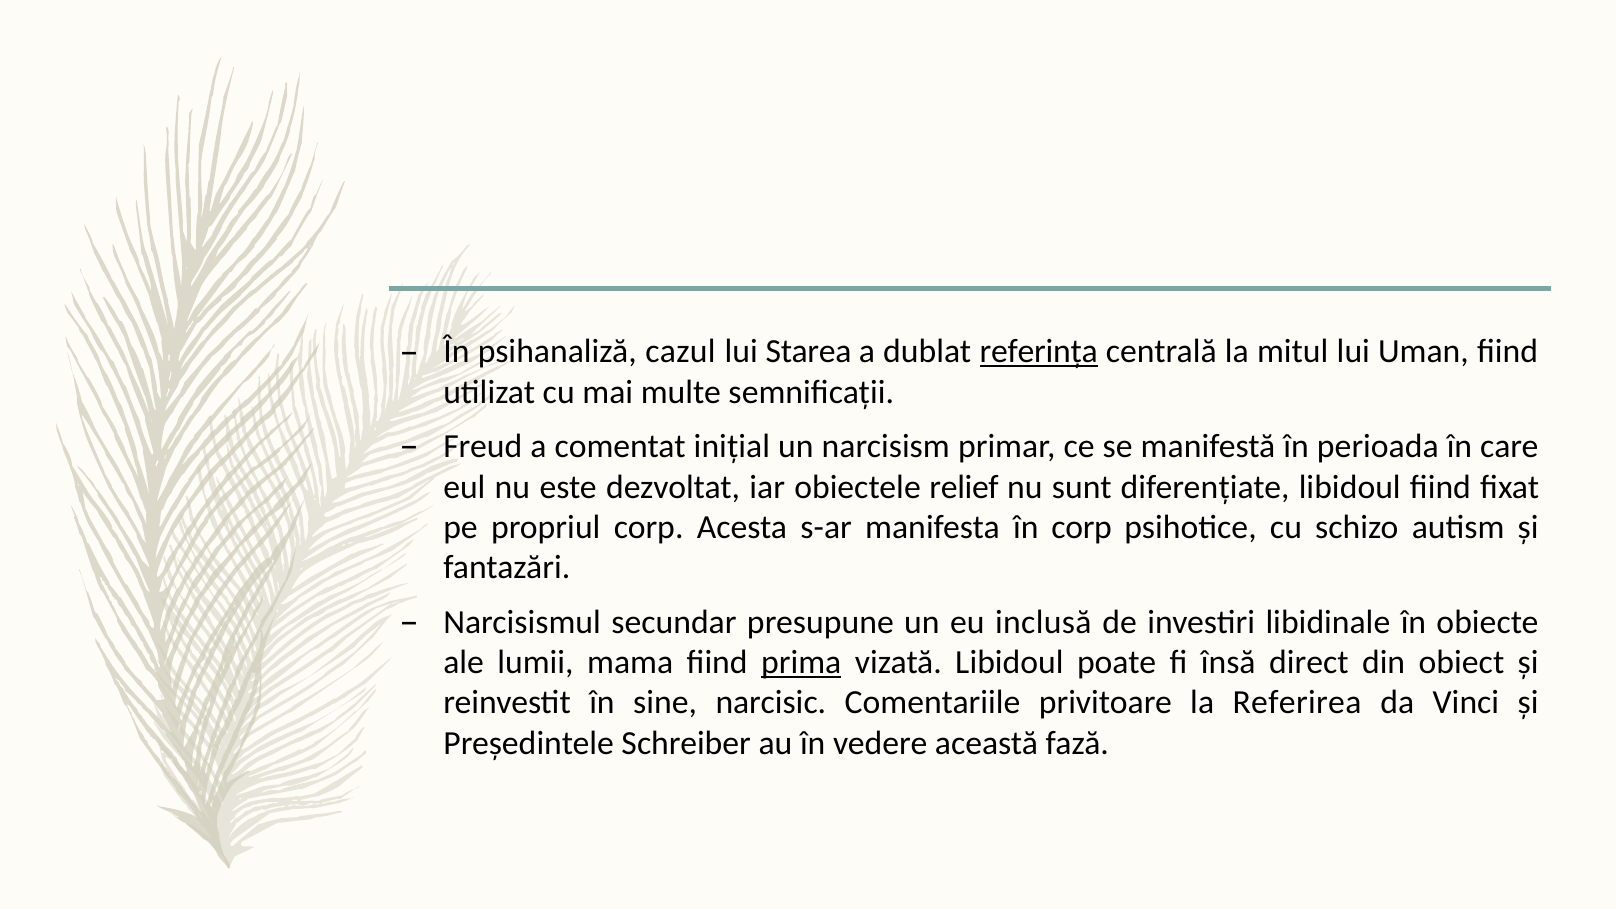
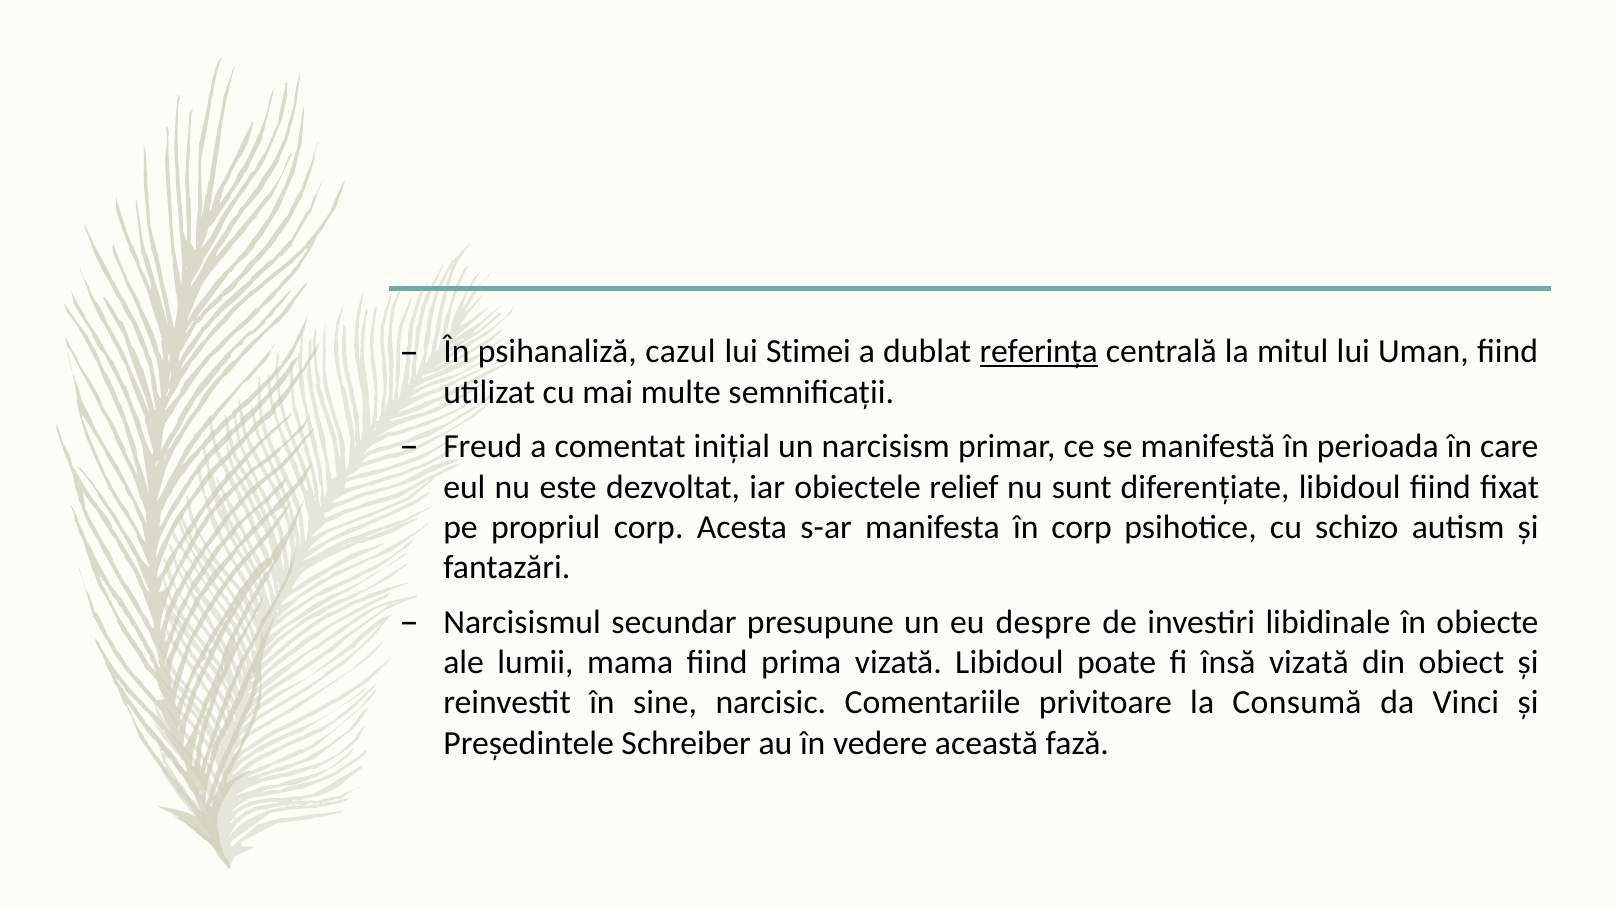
Starea: Starea -> Stimei
inclusă: inclusă -> despre
prima underline: present -> none
însă direct: direct -> vizată
Referirea: Referirea -> Consumă
